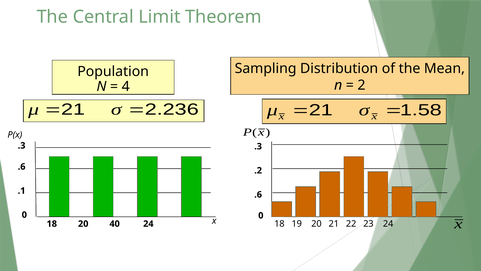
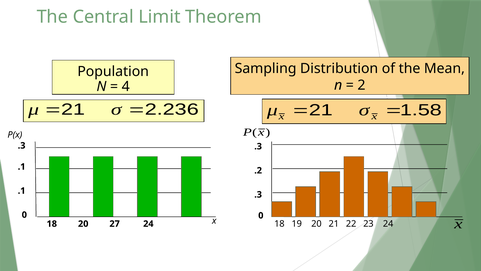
.6 at (22, 166): .6 -> .1
.6 at (258, 194): .6 -> .3
40: 40 -> 27
